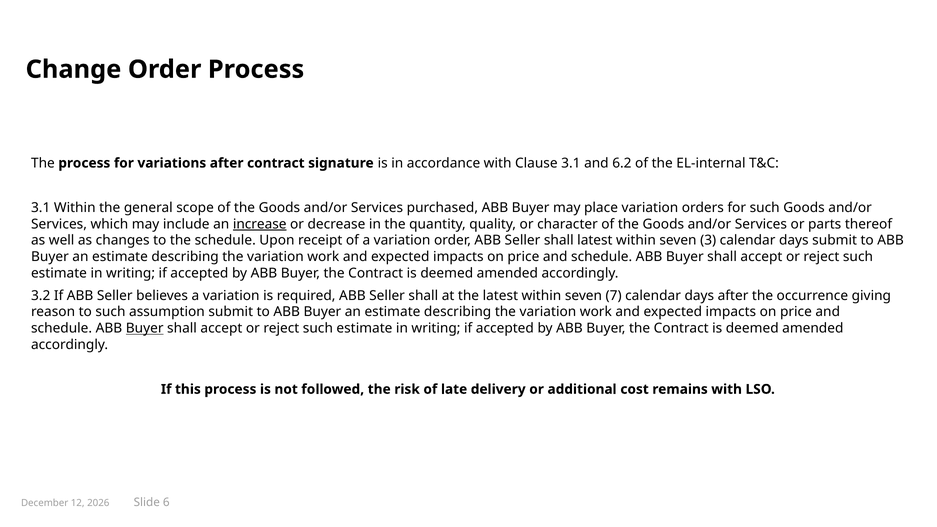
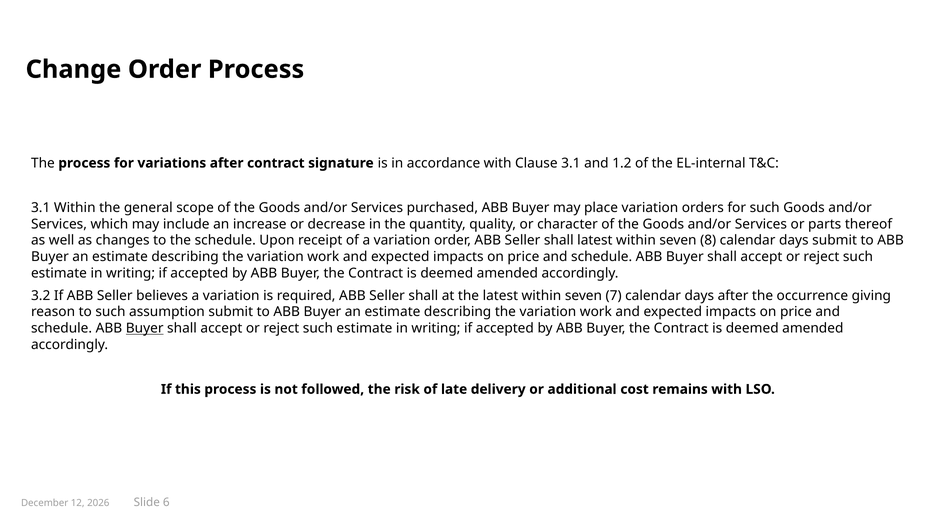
6.2: 6.2 -> 1.2
increase underline: present -> none
3: 3 -> 8
